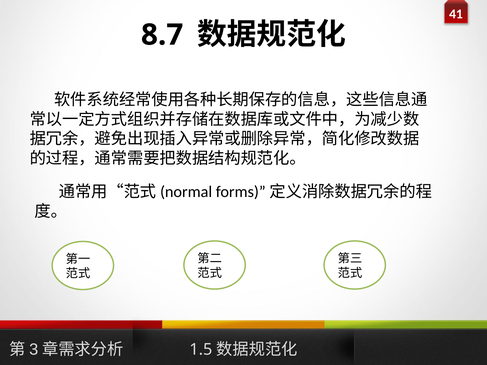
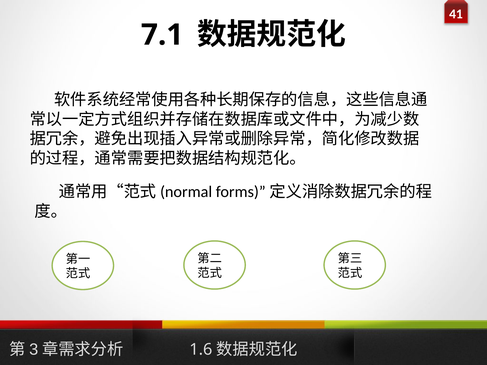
8.7: 8.7 -> 7.1
1.5: 1.5 -> 1.6
